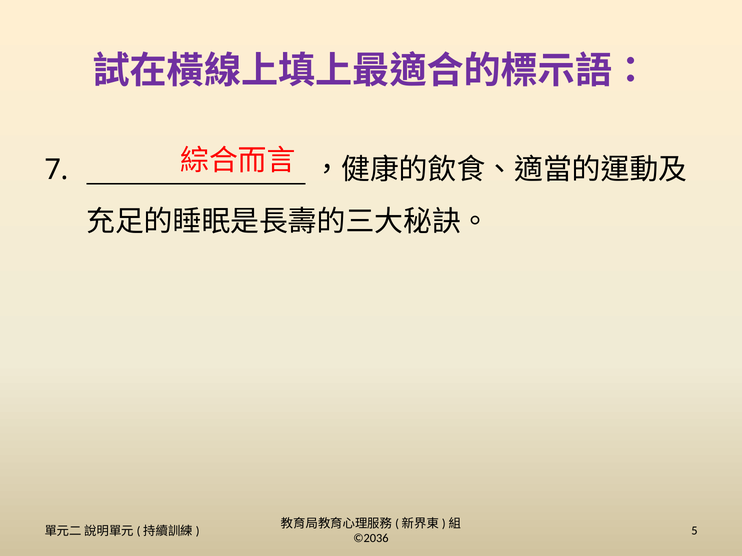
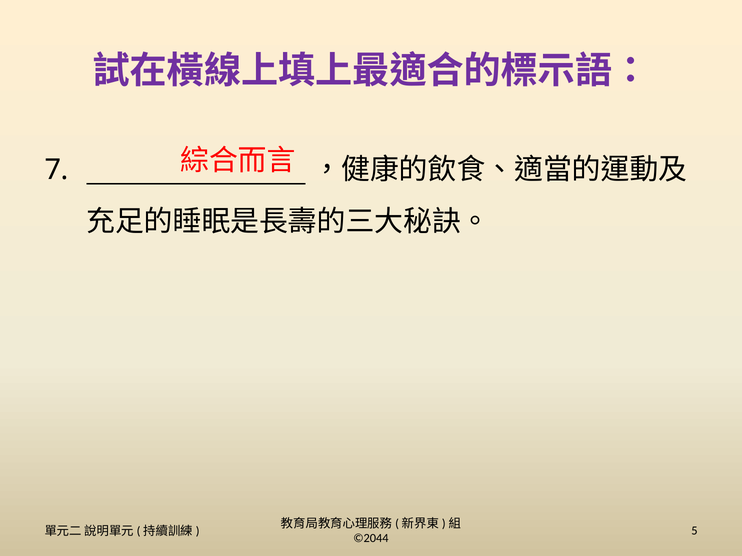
©2036: ©2036 -> ©2044
